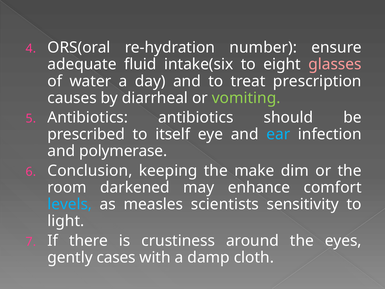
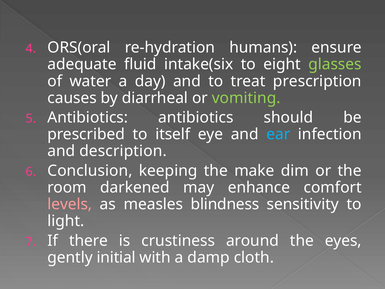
number: number -> humans
glasses colour: pink -> light green
polymerase: polymerase -> description
levels colour: light blue -> pink
scientists: scientists -> blindness
cases: cases -> initial
